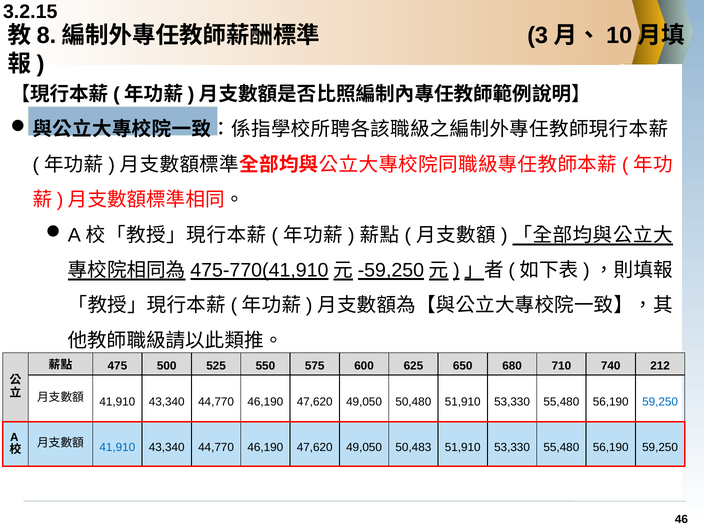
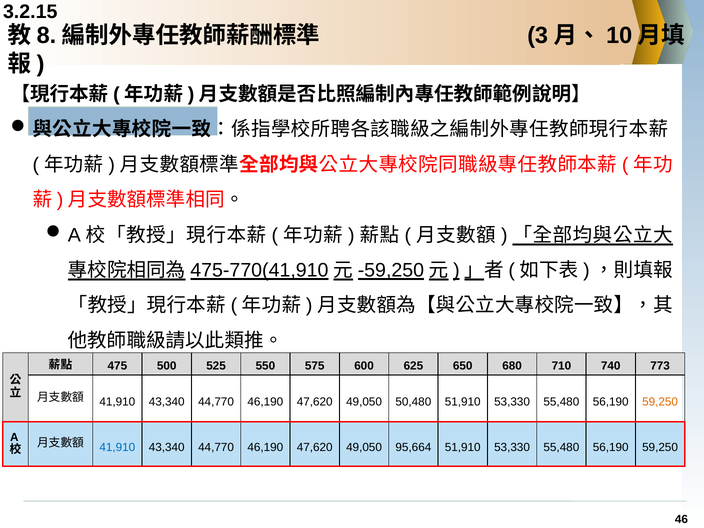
212: 212 -> 773
59,250 at (660, 402) colour: blue -> orange
50,483: 50,483 -> 95,664
